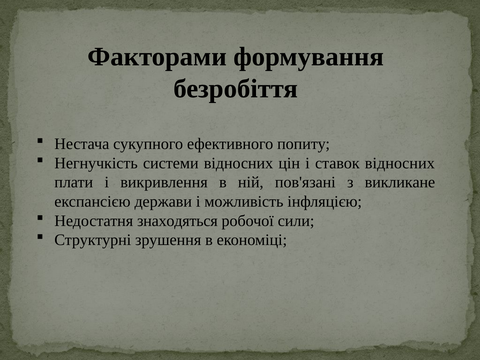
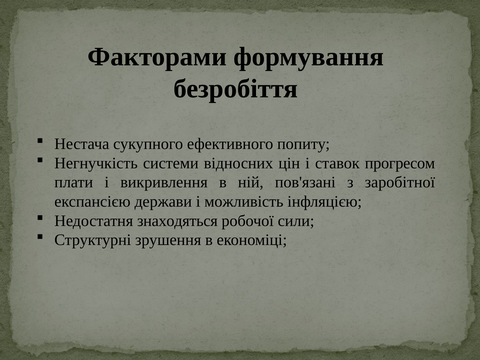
ставок відносних: відносних -> прогресом
викликане: викликане -> заробітної
